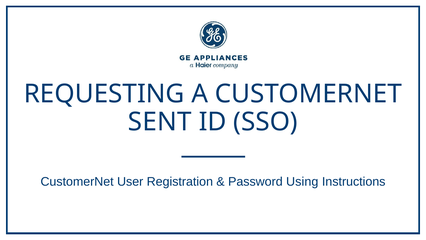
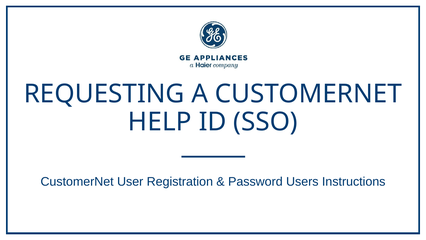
SENT: SENT -> HELP
Using: Using -> Users
